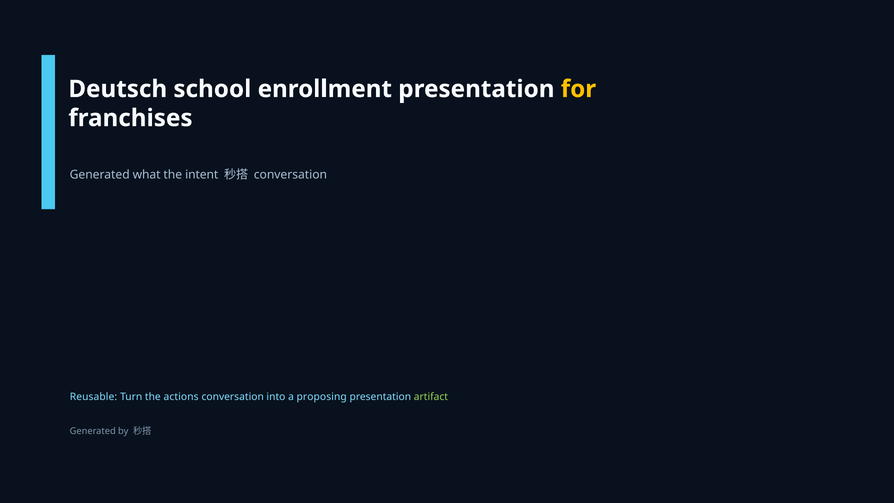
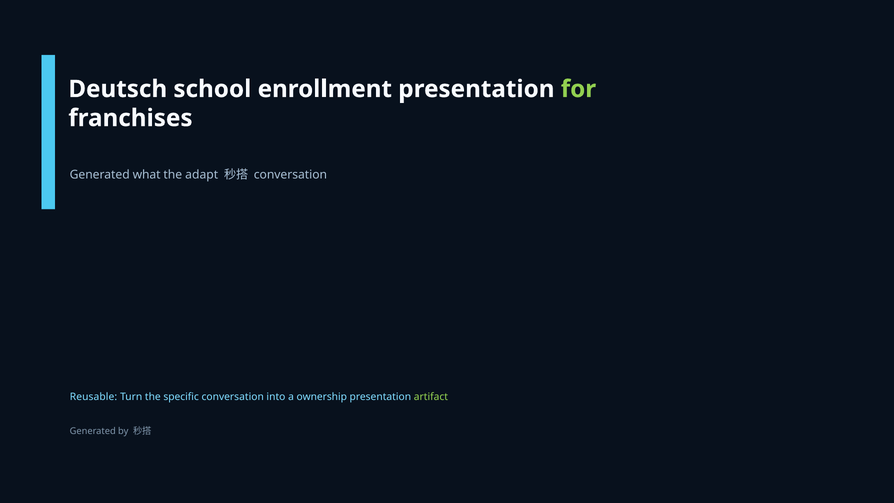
for colour: yellow -> light green
intent: intent -> adapt
actions: actions -> specific
proposing: proposing -> ownership
